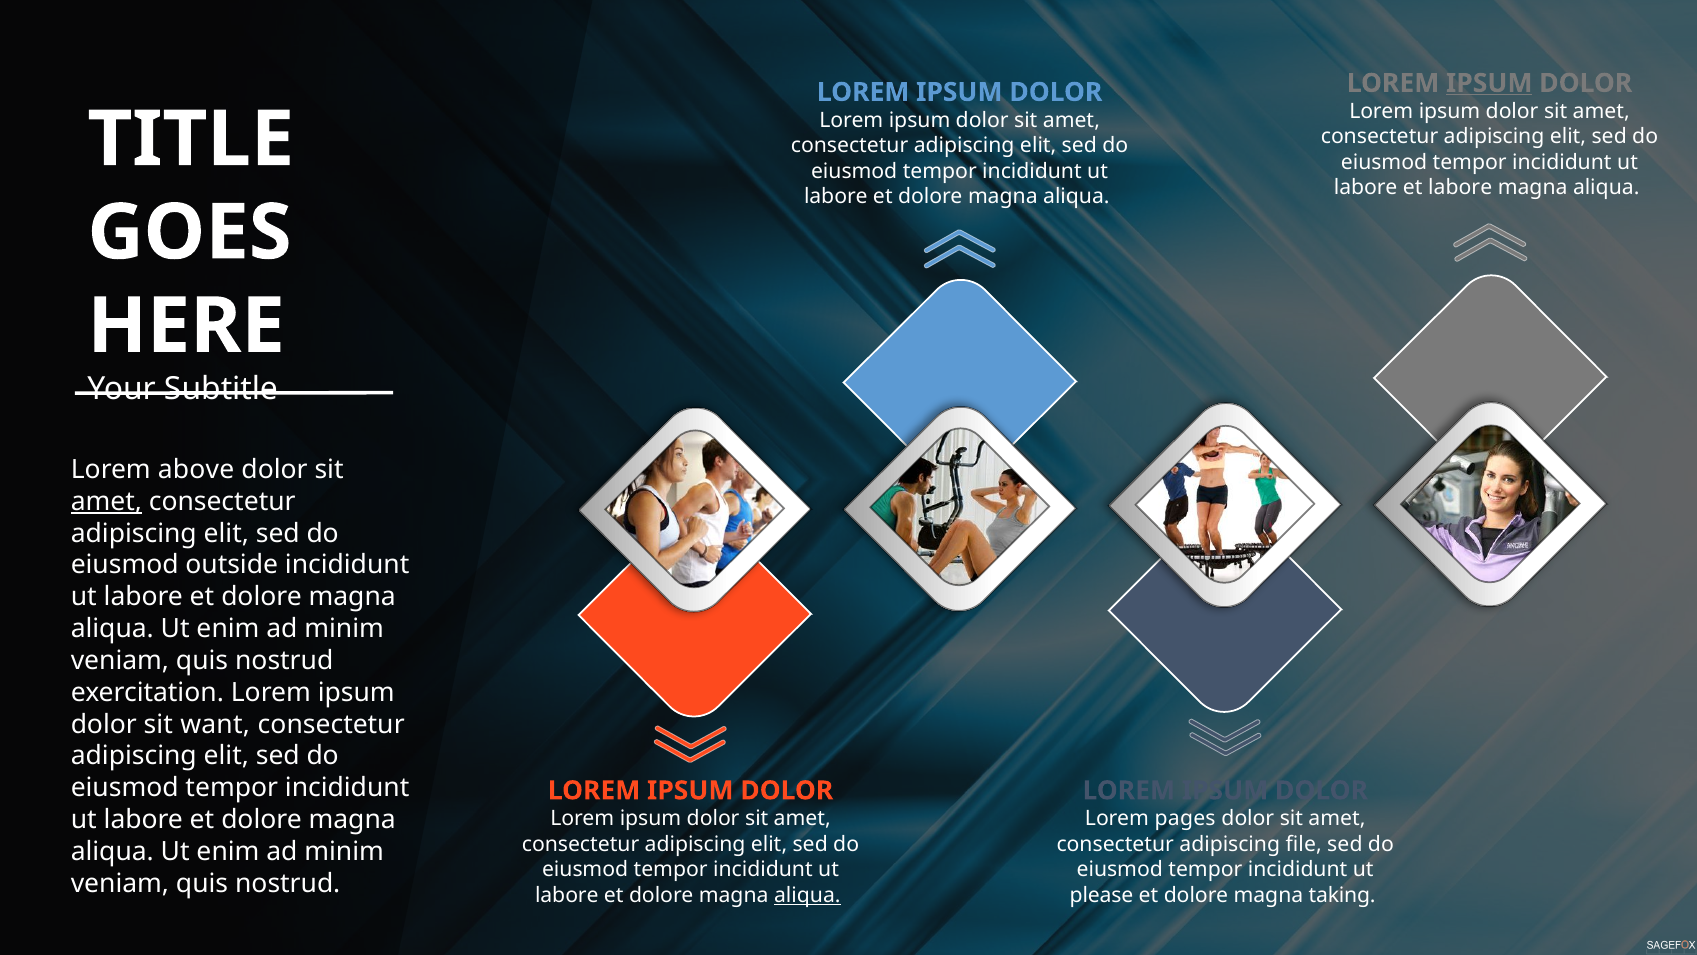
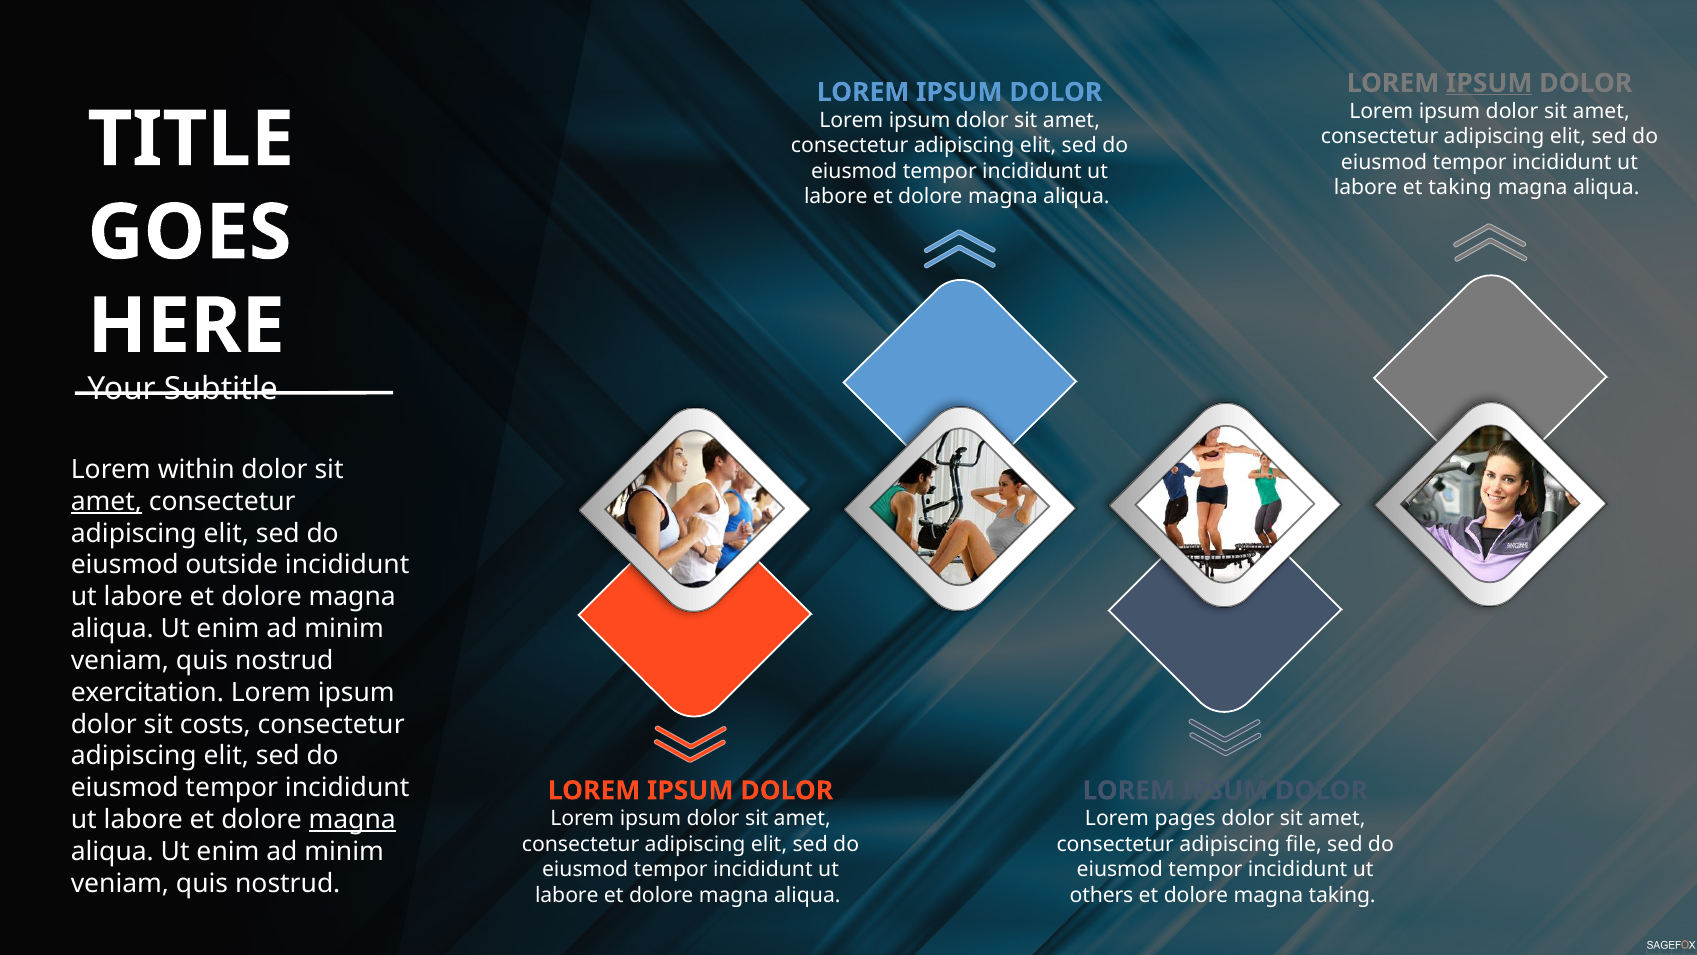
et labore: labore -> taking
above: above -> within
want: want -> costs
magna at (352, 819) underline: none -> present
aliqua at (807, 895) underline: present -> none
please: please -> others
